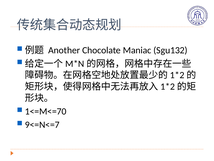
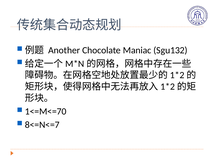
9<=N<=7: 9<=N<=7 -> 8<=N<=7
